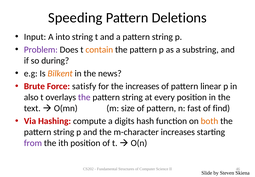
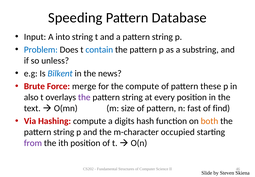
Deletions: Deletions -> Database
Problem colour: purple -> blue
contain colour: orange -> blue
during: during -> unless
Bilkent colour: orange -> blue
satisfy: satisfy -> merge
the increases: increases -> compute
linear: linear -> these
m-character increases: increases -> occupied
